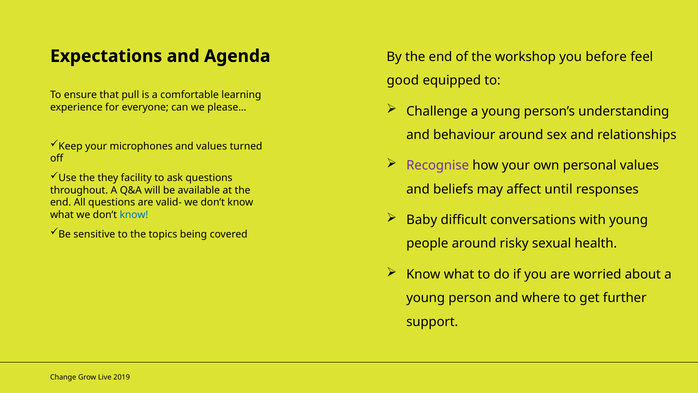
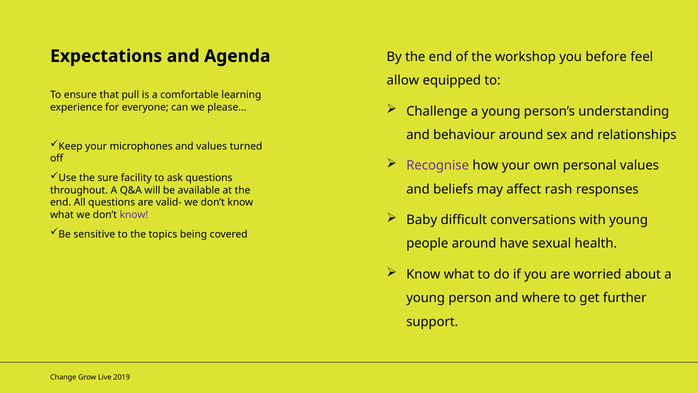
good: good -> allow
they: they -> sure
until: until -> rash
know at (134, 215) colour: blue -> purple
risky: risky -> have
